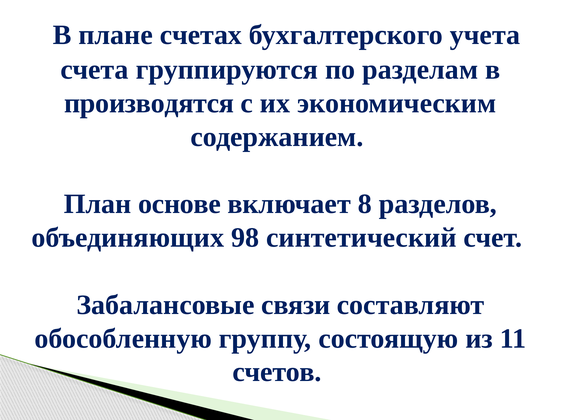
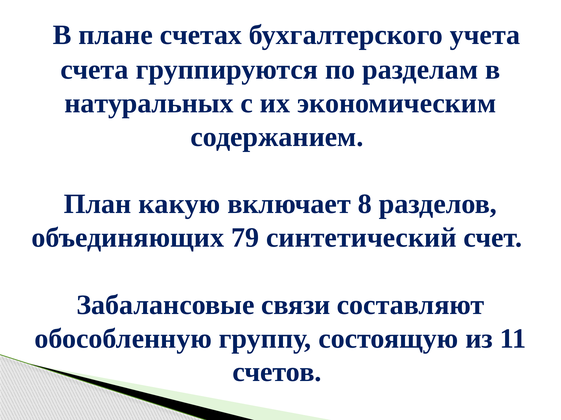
производятся: производятся -> натуральных
основе: основе -> какую
98: 98 -> 79
